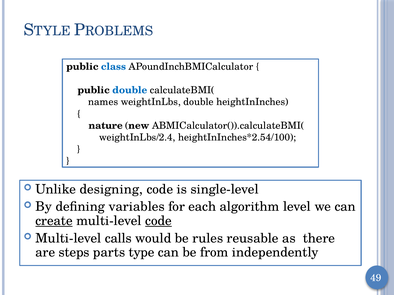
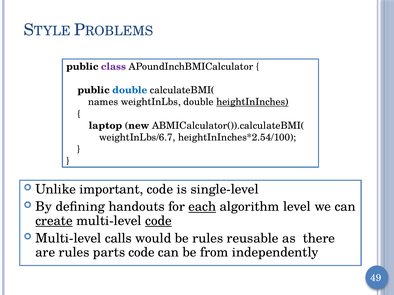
class colour: blue -> purple
heightInInches underline: none -> present
nature: nature -> laptop
weightInLbs/2.4: weightInLbs/2.4 -> weightInLbs/6.7
designing: designing -> important
variables: variables -> handouts
each underline: none -> present
are steps: steps -> rules
parts type: type -> code
